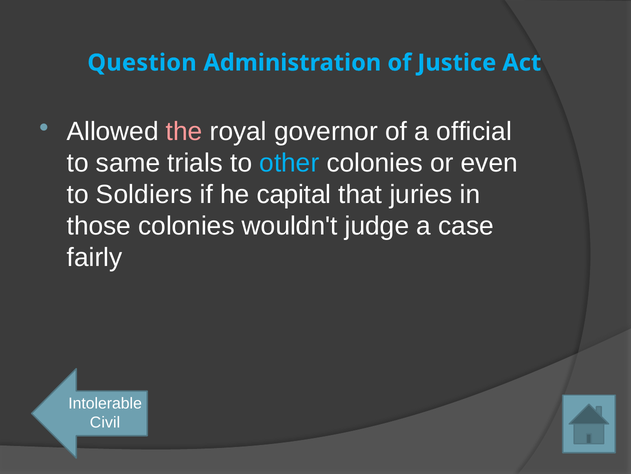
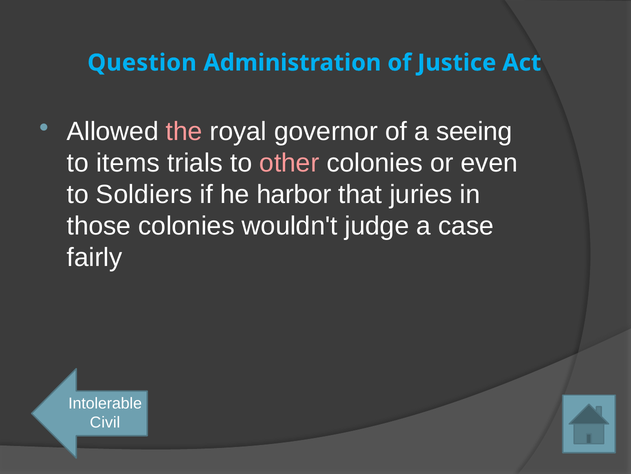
official: official -> seeing
same: same -> items
other colour: light blue -> pink
capital: capital -> harbor
